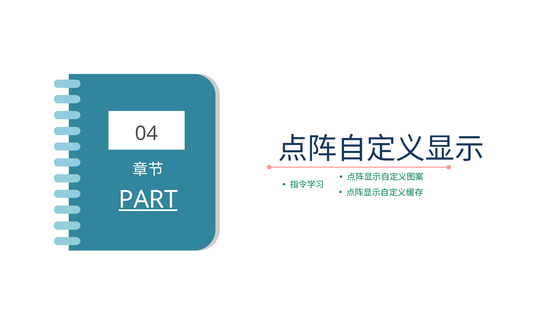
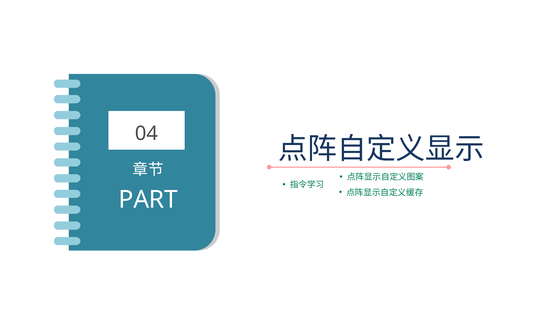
PART underline: present -> none
